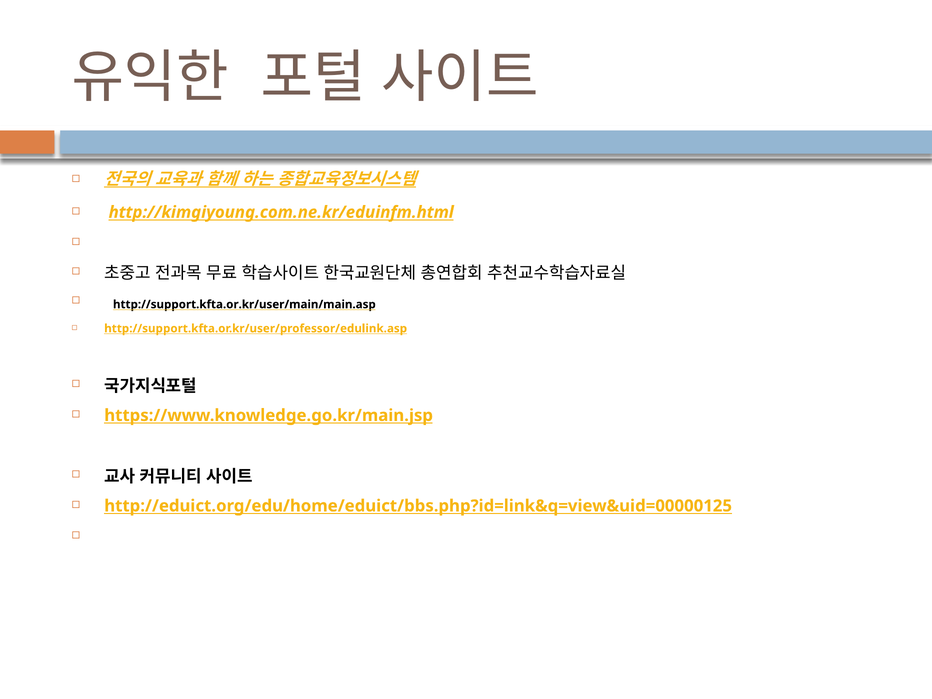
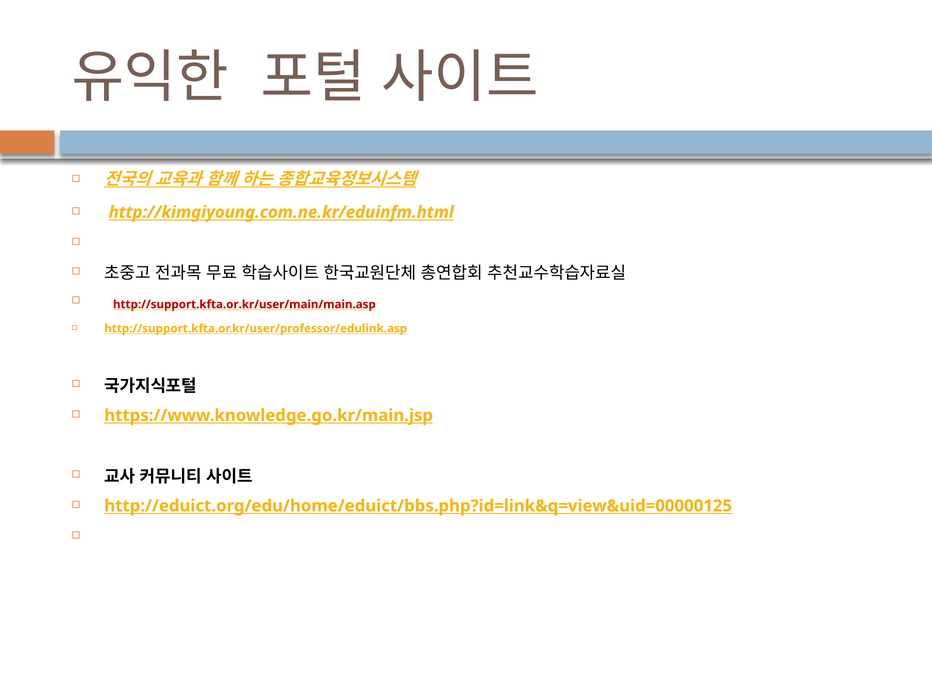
http://support.kfta.or.kr/user/main/main.asp colour: black -> red
